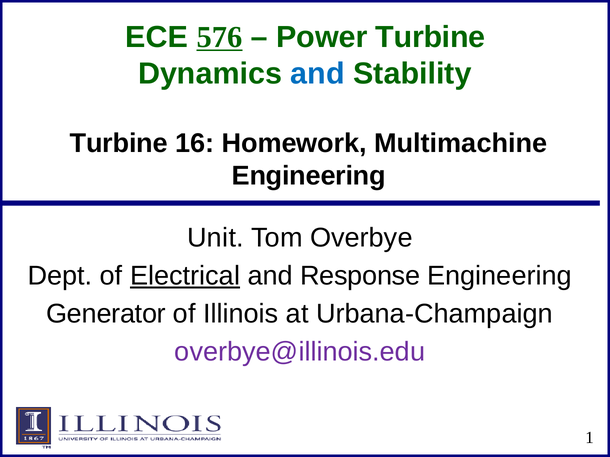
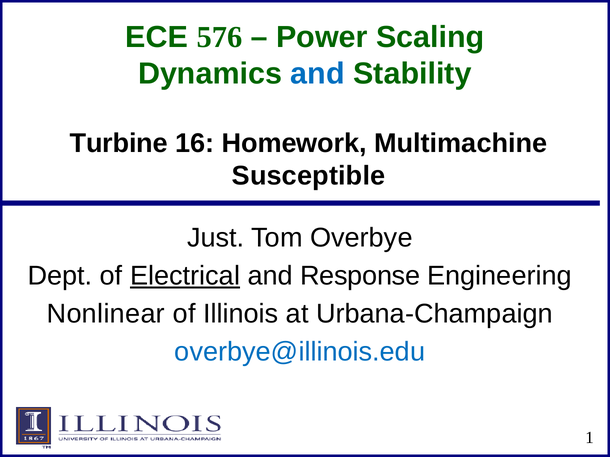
576 underline: present -> none
Power Turbine: Turbine -> Scaling
Engineering at (309, 176): Engineering -> Susceptible
Unit: Unit -> Just
Generator: Generator -> Nonlinear
overbye@illinois.edu colour: purple -> blue
